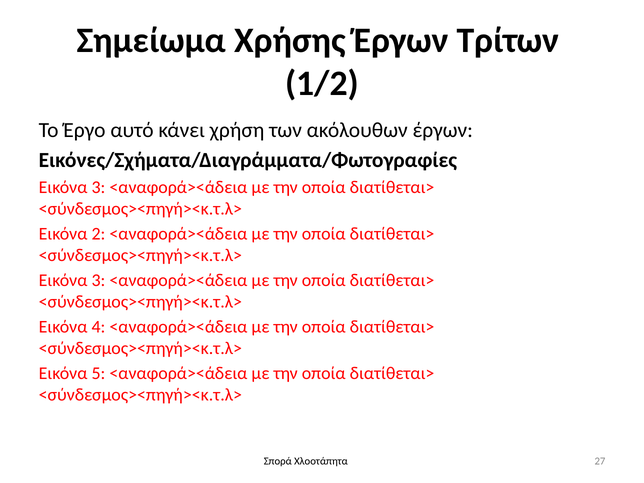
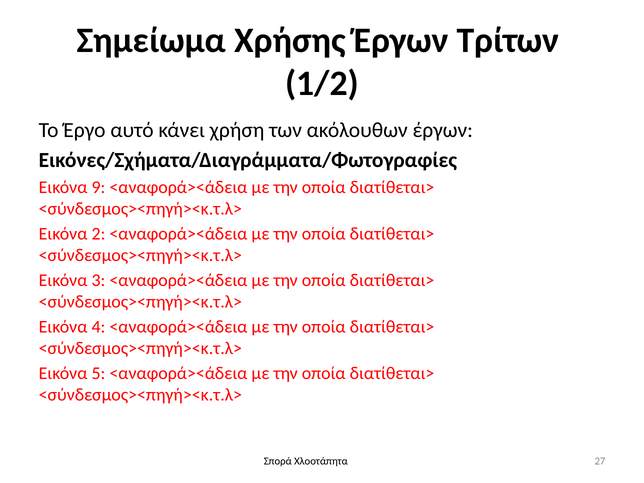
3 at (98, 187): 3 -> 9
